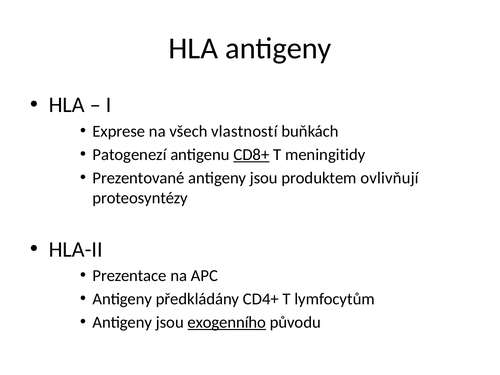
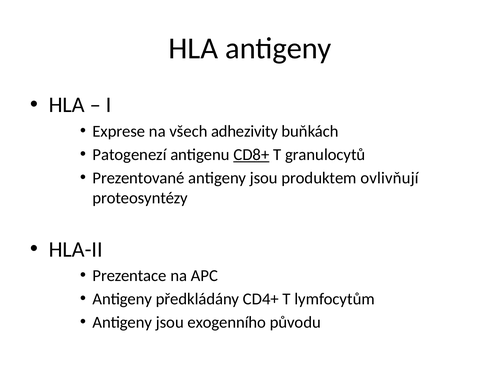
vlastností: vlastností -> adhezivity
meningitidy: meningitidy -> granulocytů
exogenního underline: present -> none
